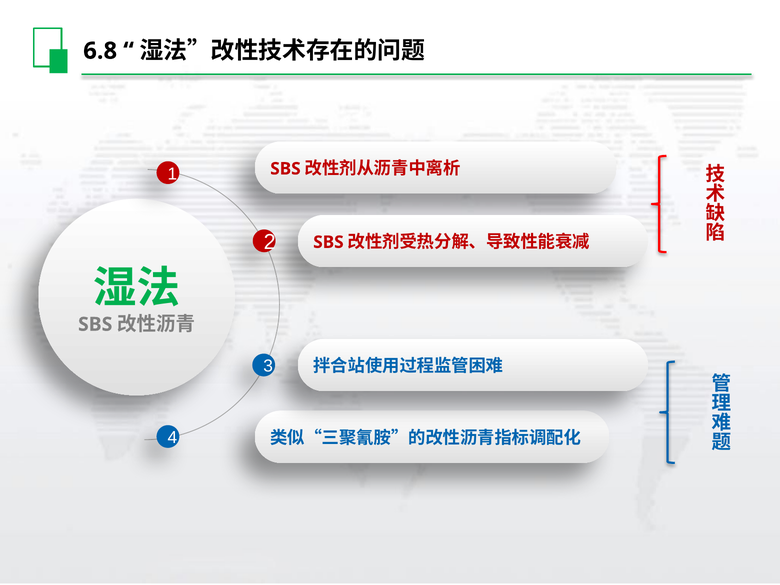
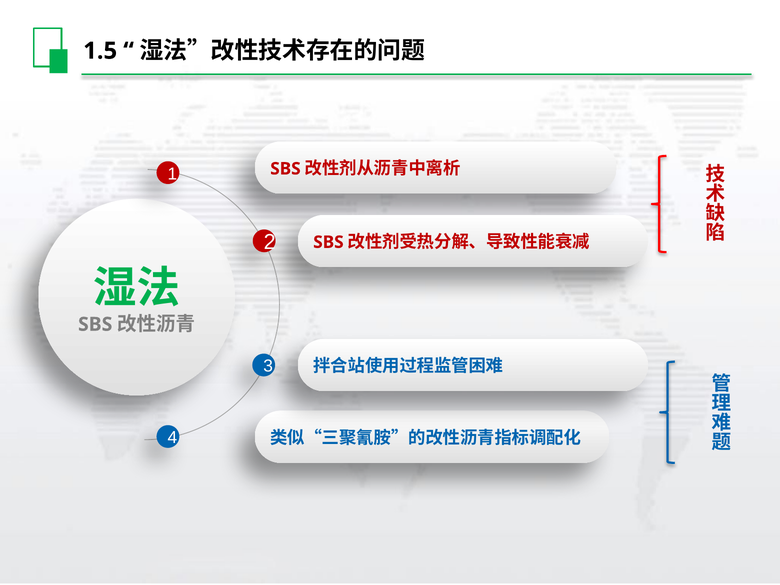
6.8: 6.8 -> 1.5
